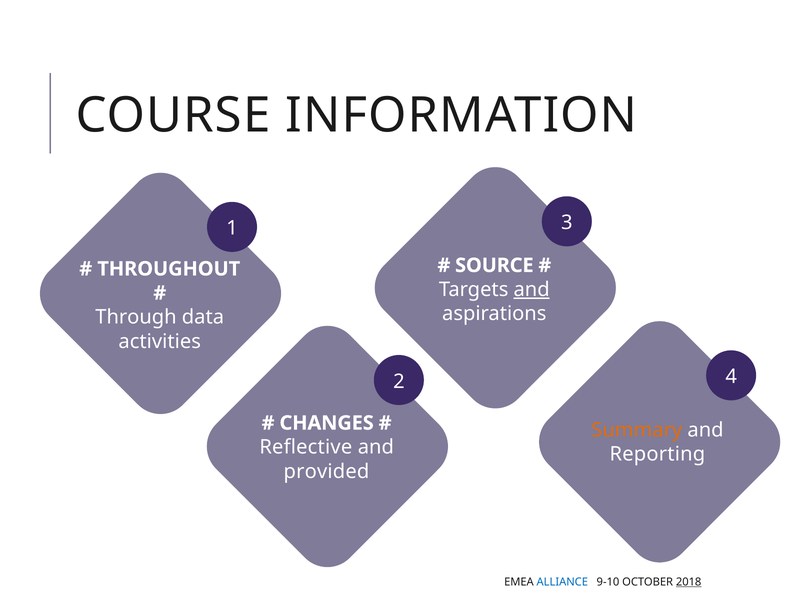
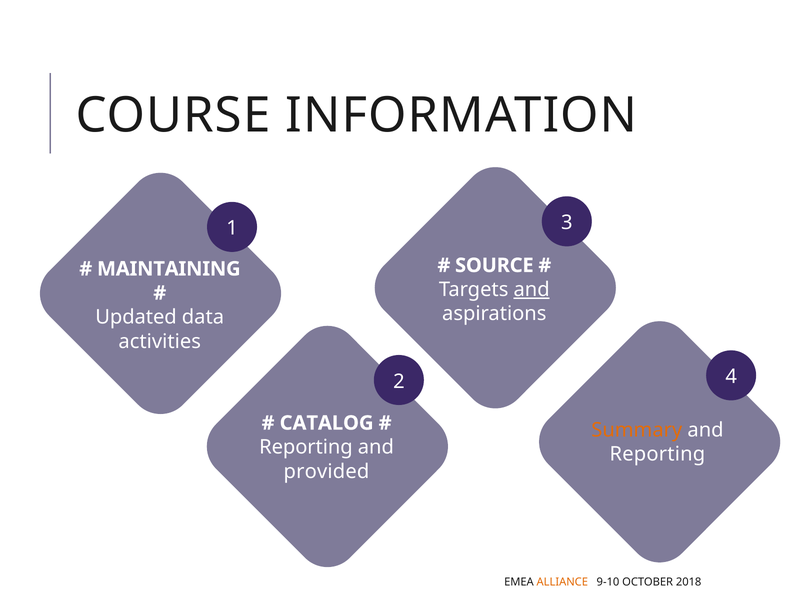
THROUGHOUT: THROUGHOUT -> MAINTAINING
Through: Through -> Updated
CHANGES: CHANGES -> CATALOG
Reflective at (306, 447): Reflective -> Reporting
ALLIANCE colour: blue -> orange
2018 underline: present -> none
